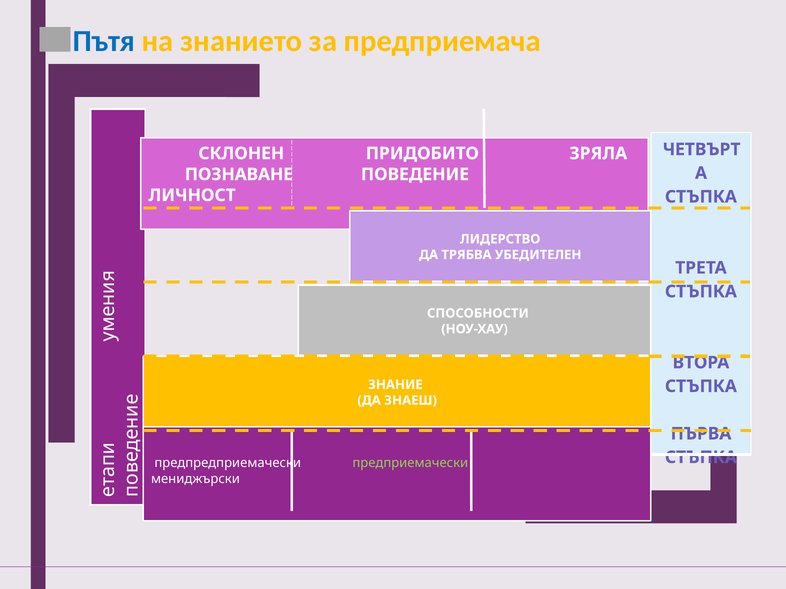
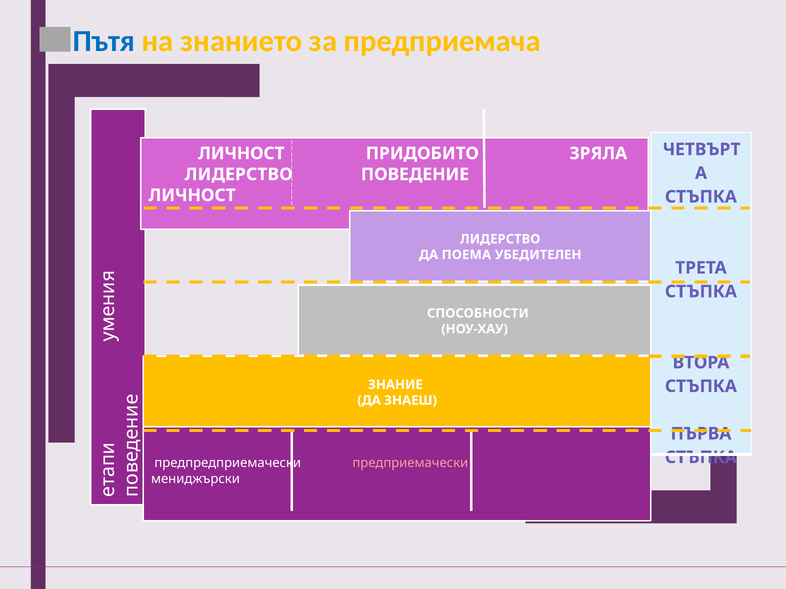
СКЛОНЕН at (241, 154): СКЛОНЕН -> ЛИЧНОСТ
ПОЗНАВАНЕ at (239, 175): ПОЗНАВАНЕ -> ЛИДЕРСТВО
ТРЯБВА: ТРЯБВА -> ПОЕМА
предприемачески colour: light green -> pink
